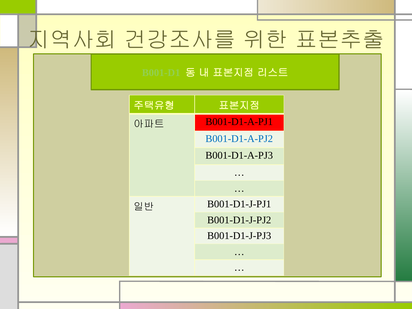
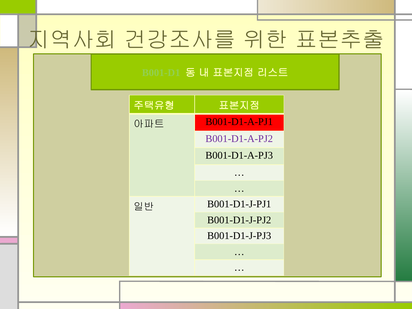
B001-D1-A-PJ2 colour: blue -> purple
